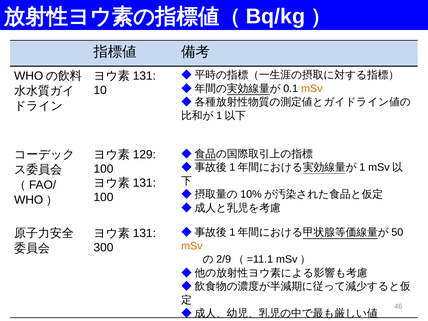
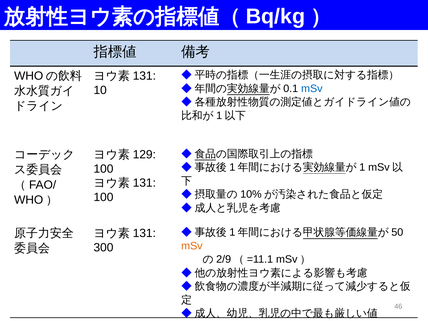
mSv at (312, 89) colour: orange -> blue
